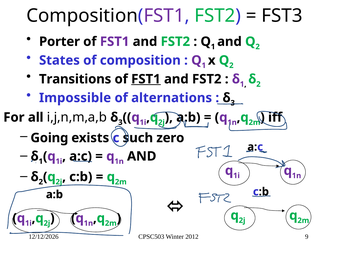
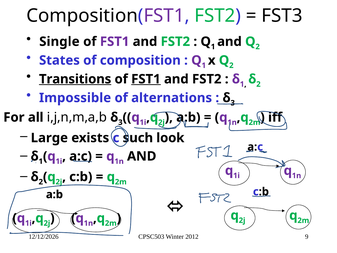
Porter: Porter -> Single
Transitions underline: none -> present
Going: Going -> Large
zero: zero -> look
